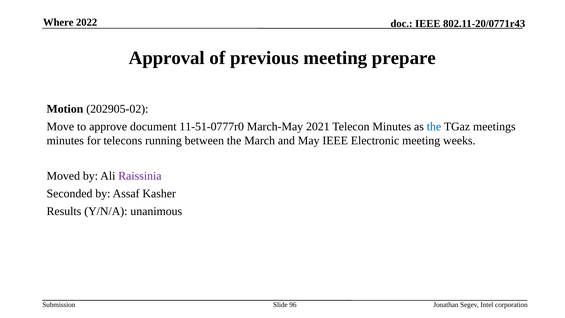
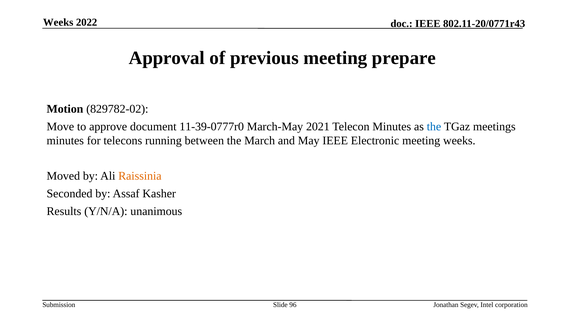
Where at (58, 22): Where -> Weeks
202905-02: 202905-02 -> 829782-02
11-51-0777r0: 11-51-0777r0 -> 11-39-0777r0
Raissinia colour: purple -> orange
